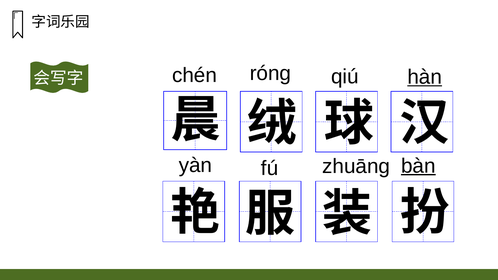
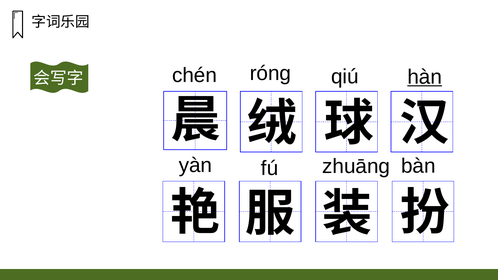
bàn underline: present -> none
